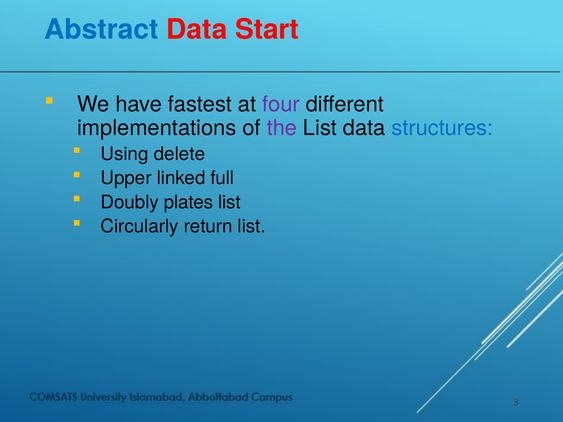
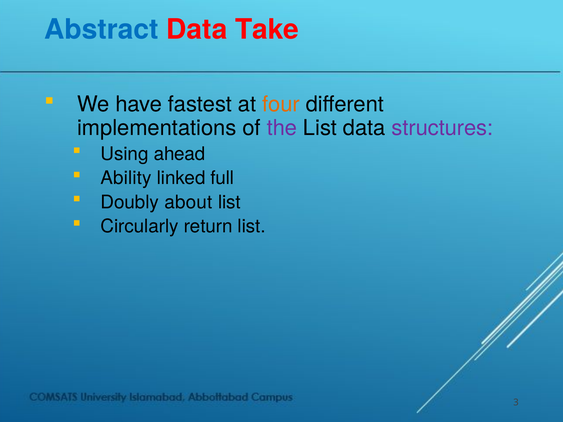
Start: Start -> Take
four colour: purple -> orange
structures colour: blue -> purple
delete: delete -> ahead
Upper: Upper -> Ability
plates: plates -> about
